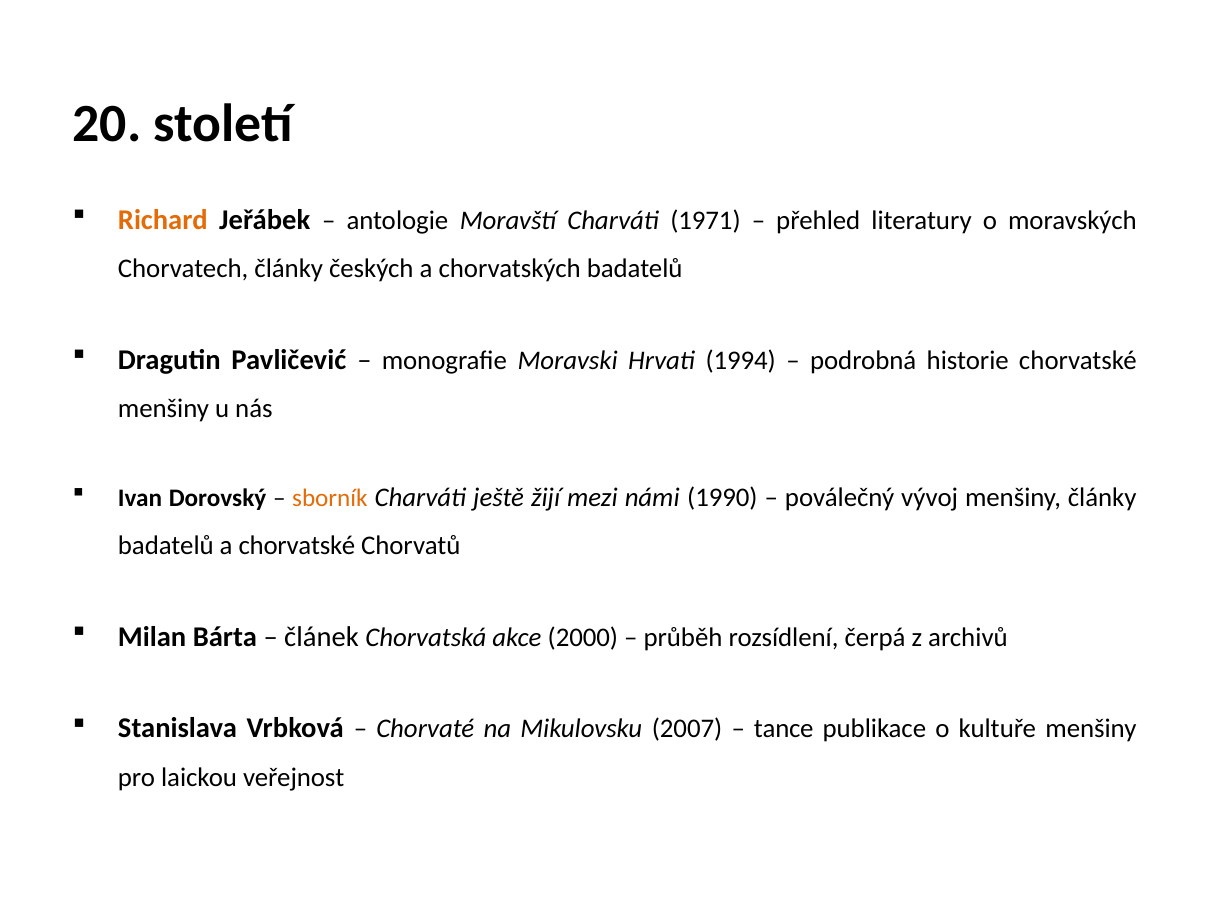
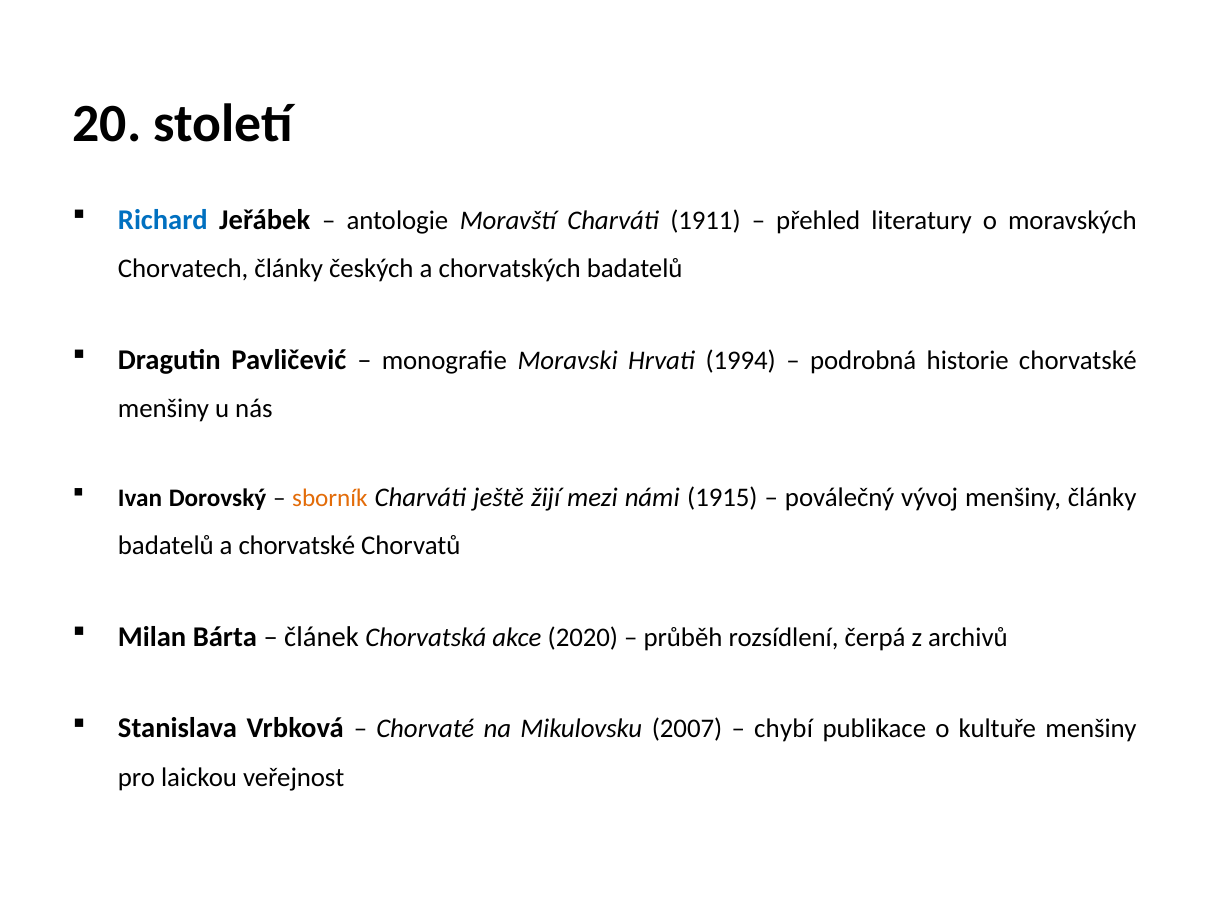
Richard colour: orange -> blue
1971: 1971 -> 1911
1990: 1990 -> 1915
2000: 2000 -> 2020
tance: tance -> chybí
